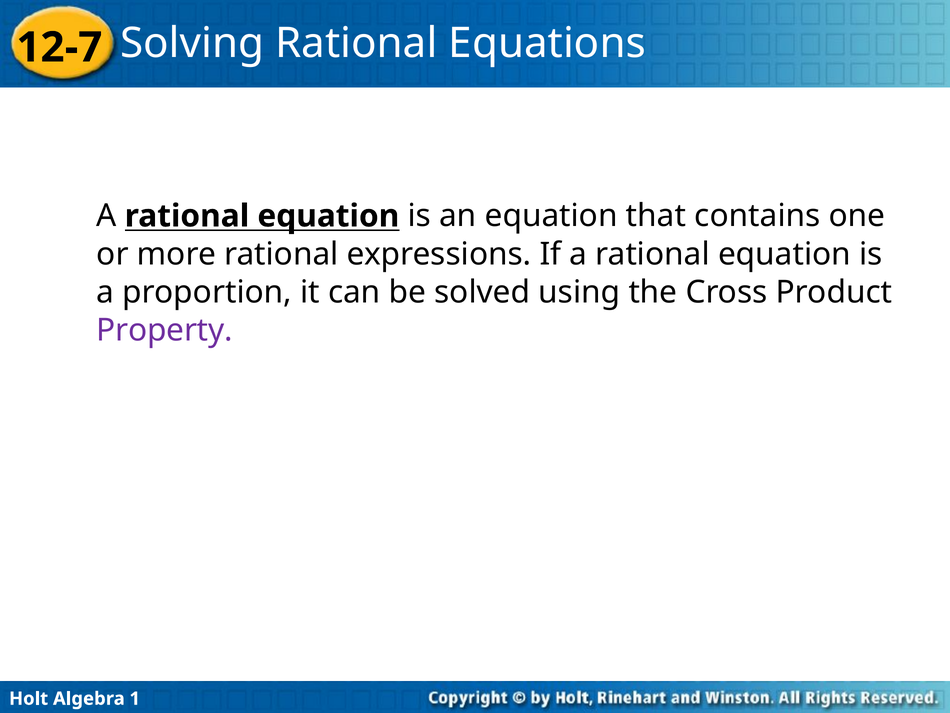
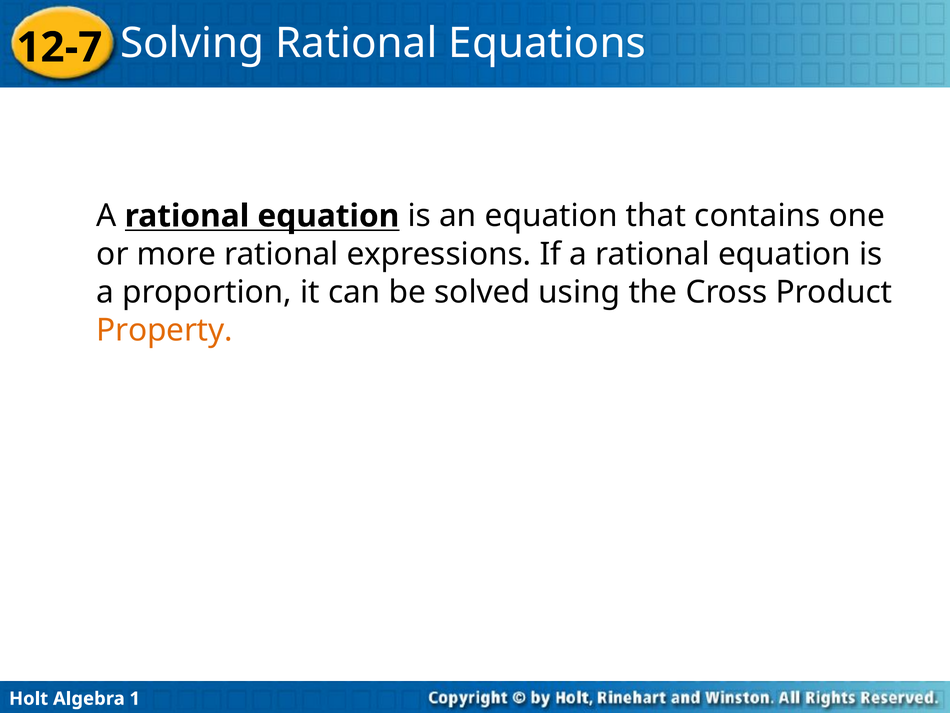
Property colour: purple -> orange
